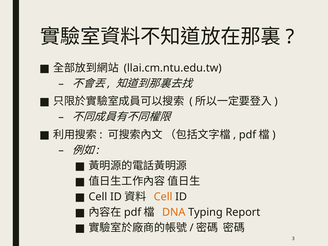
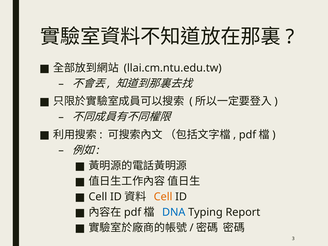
DNA colour: orange -> blue
